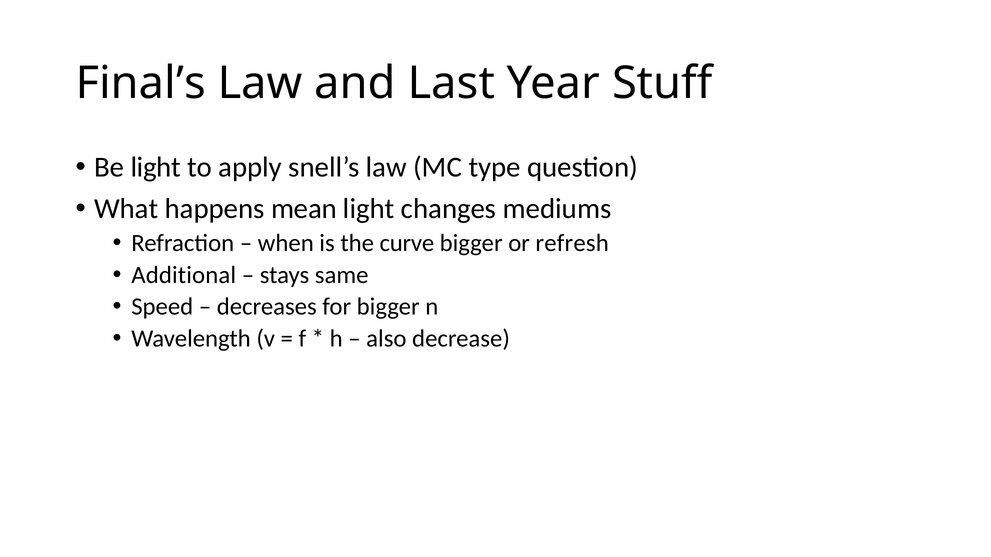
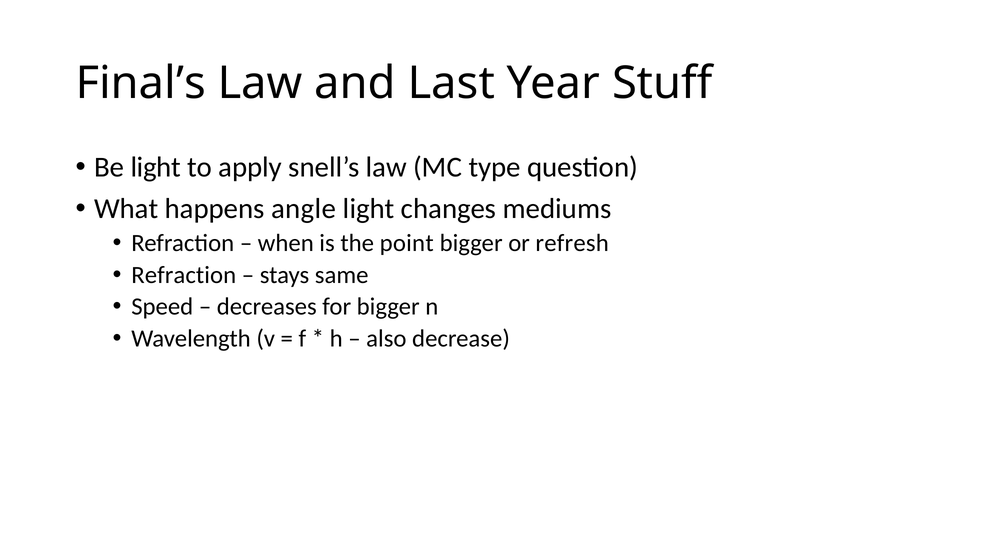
mean: mean -> angle
curve: curve -> point
Additional at (184, 275): Additional -> Refraction
